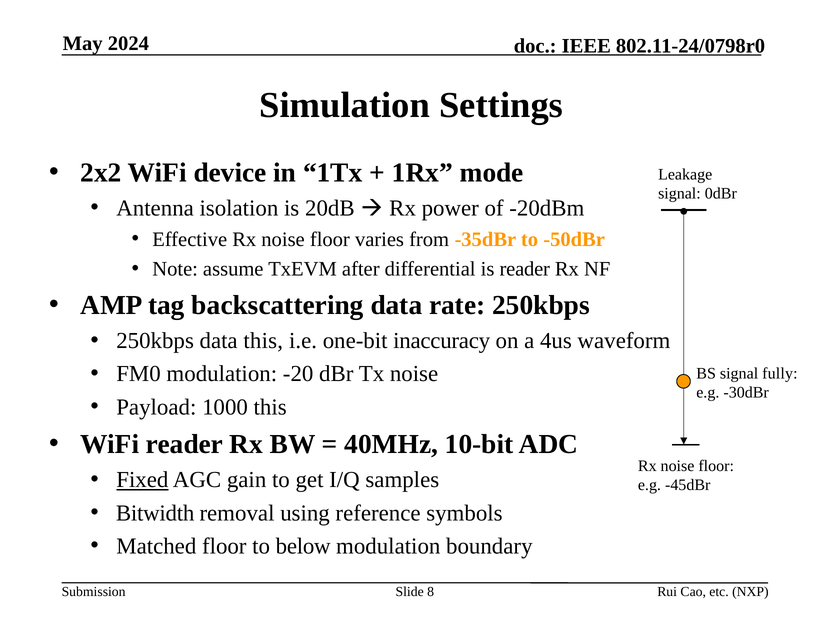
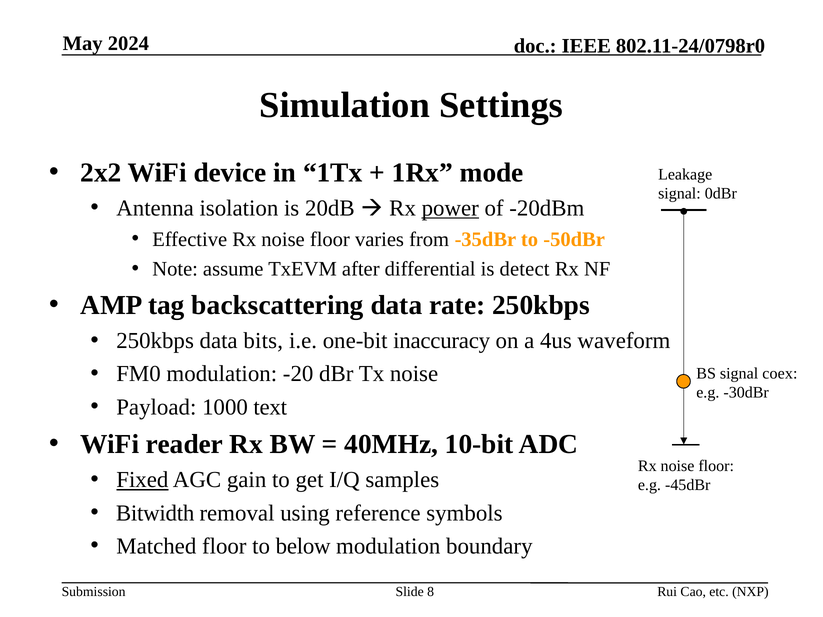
power underline: none -> present
is reader: reader -> detect
data this: this -> bits
fully: fully -> coex
1000 this: this -> text
